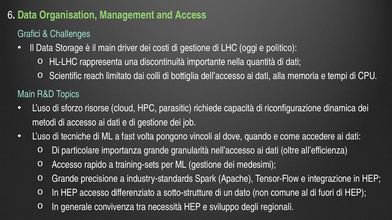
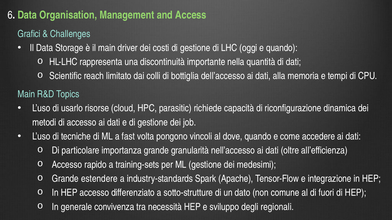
e politico: politico -> quando
sforzo: sforzo -> usarlo
precisione: precisione -> estendere
